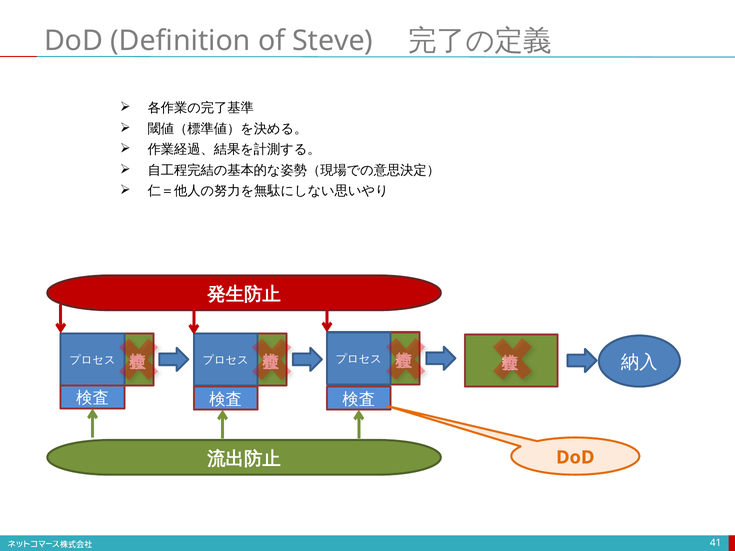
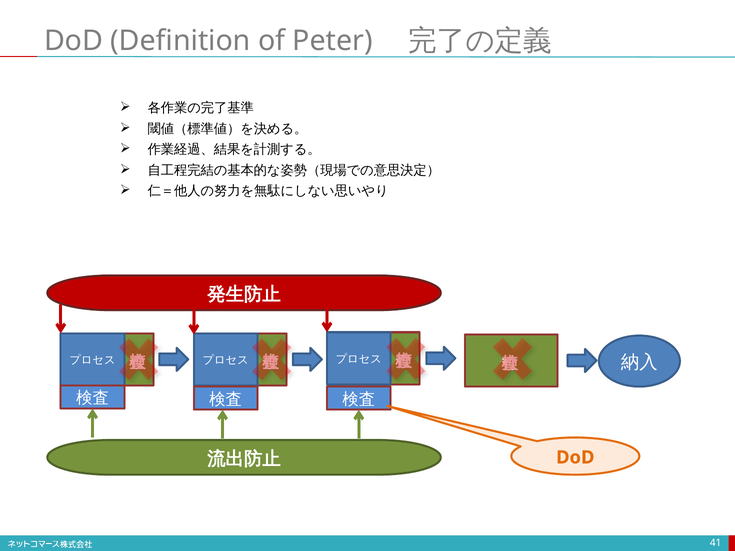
Steve: Steve -> Peter
